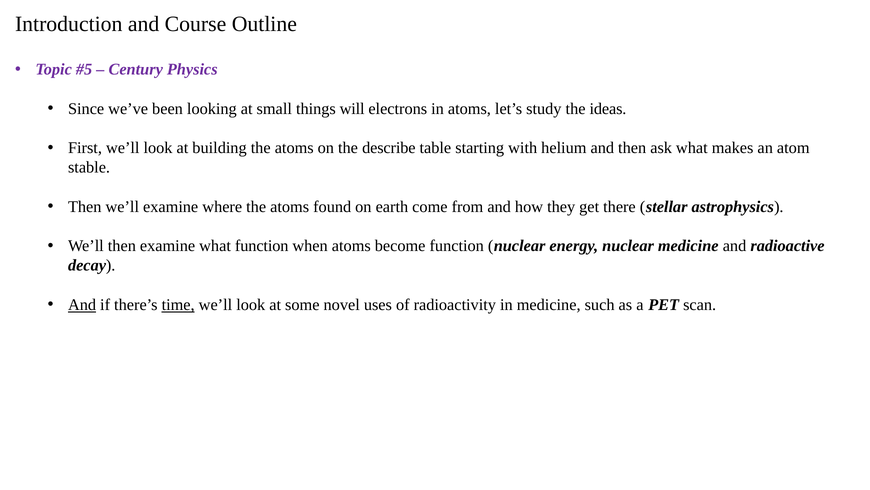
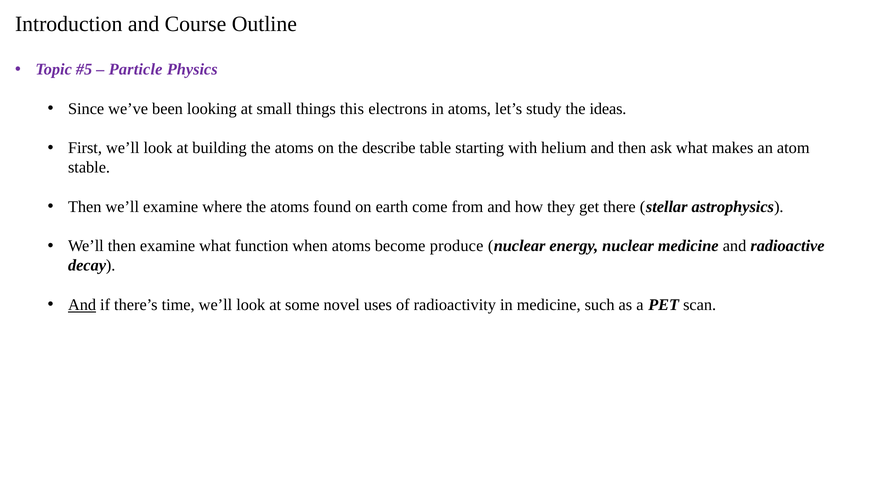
Century: Century -> Particle
will: will -> this
become function: function -> produce
time underline: present -> none
